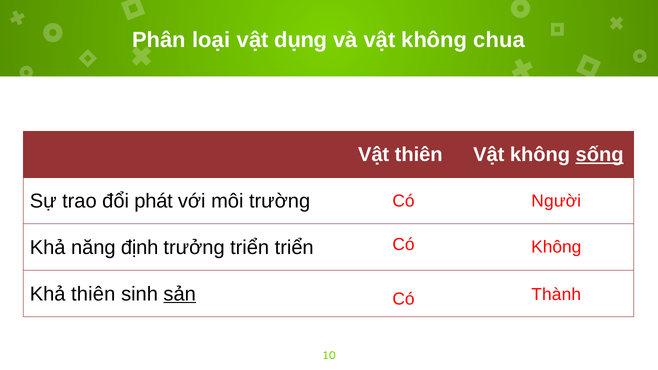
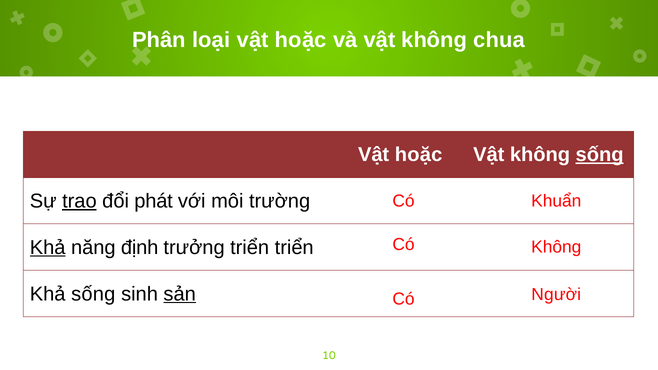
dụng at (301, 40): dụng -> hoặc
thiên at (419, 155): thiên -> hoặc
trao underline: none -> present
Người: Người -> Khuẩn
Khả at (48, 248) underline: none -> present
Khả thiên: thiên -> sống
Thành: Thành -> Người
